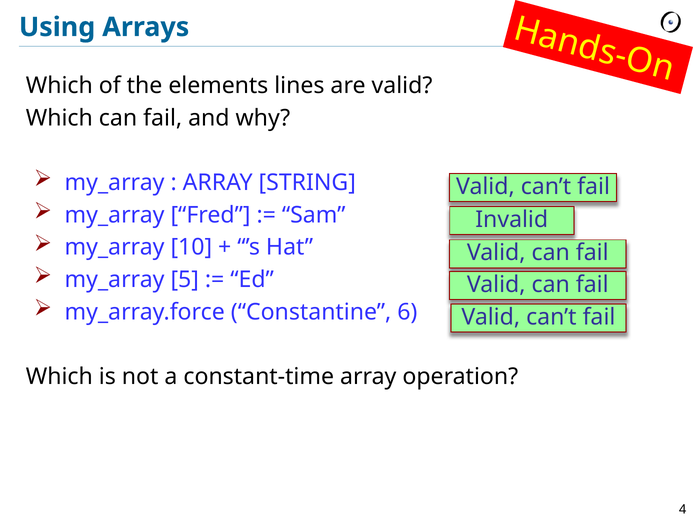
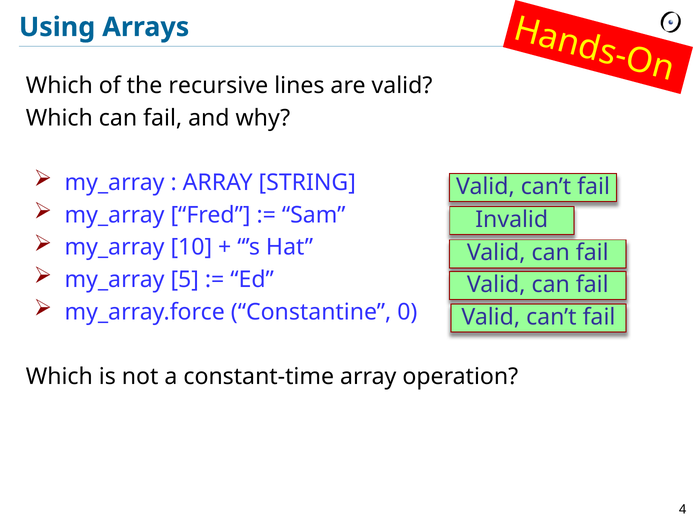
elements: elements -> recursive
6: 6 -> 0
